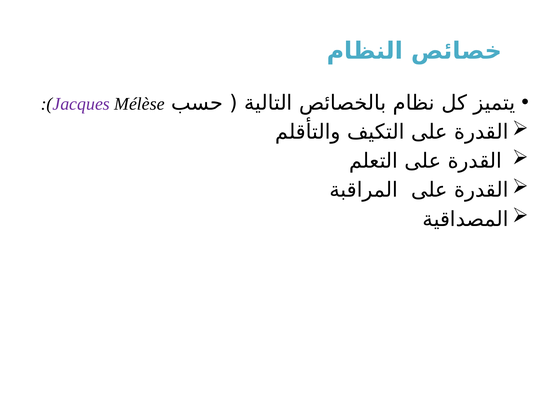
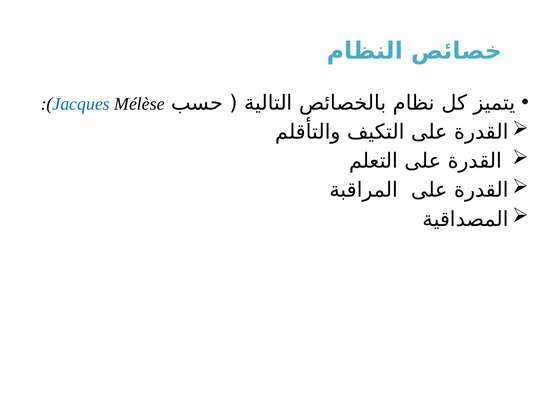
Jacques colour: purple -> blue
